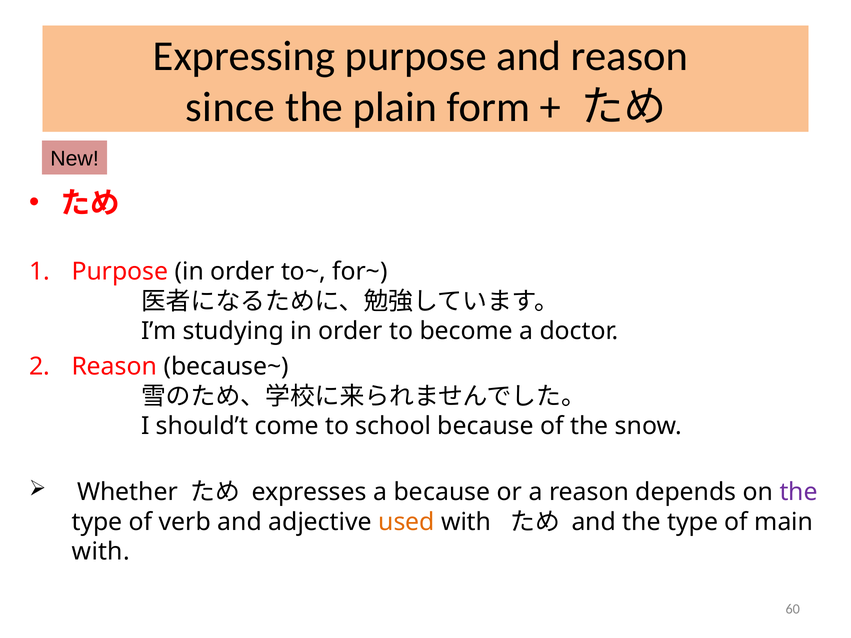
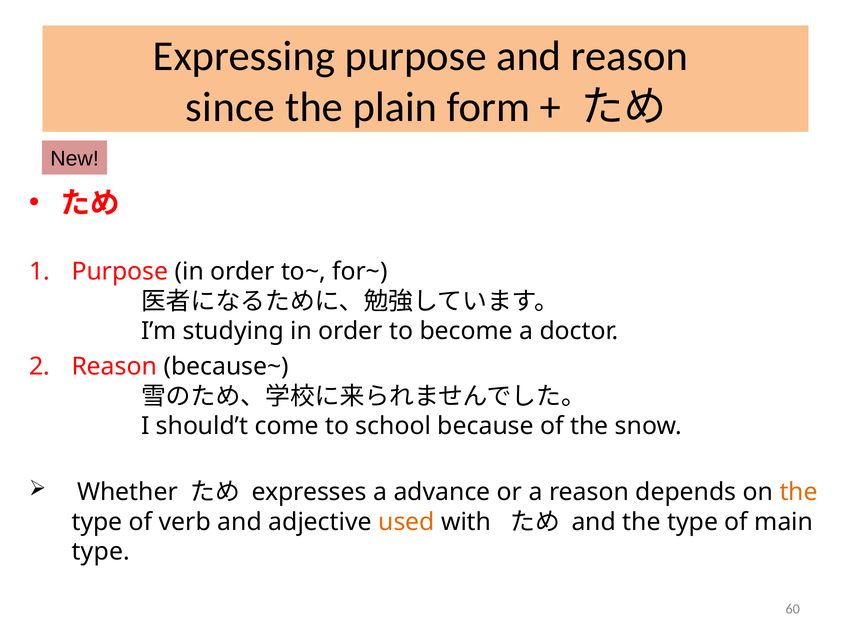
a because: because -> advance
the at (799, 492) colour: purple -> orange
with at (101, 552): with -> type
